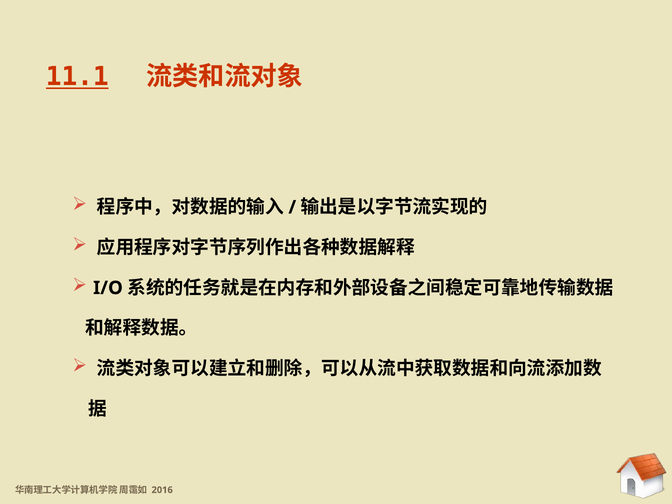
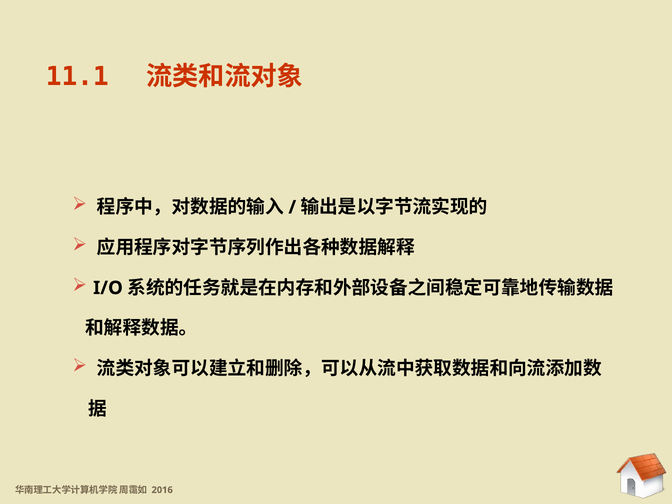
11.1 underline: present -> none
